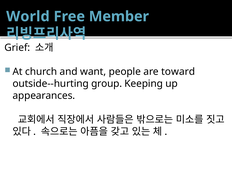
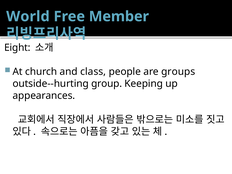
Grief: Grief -> Eight
want: want -> class
toward: toward -> groups
